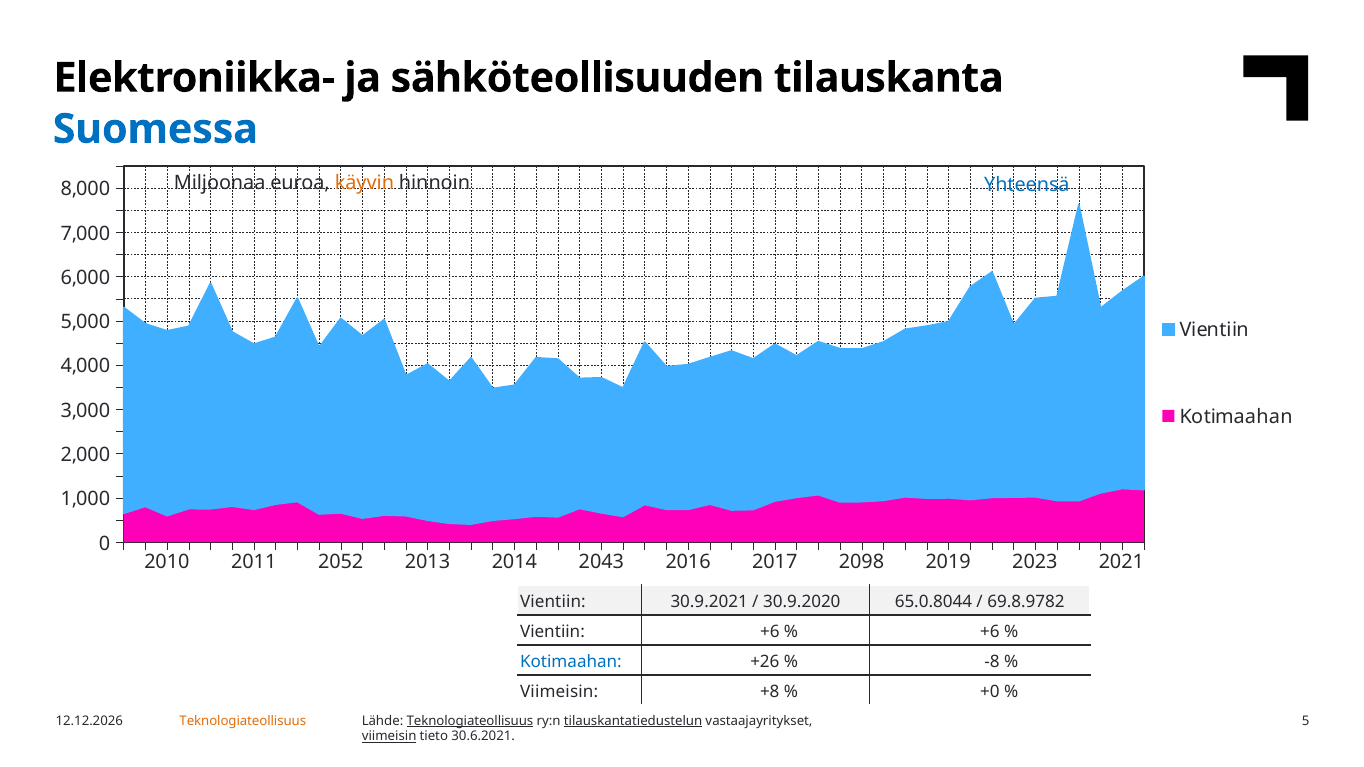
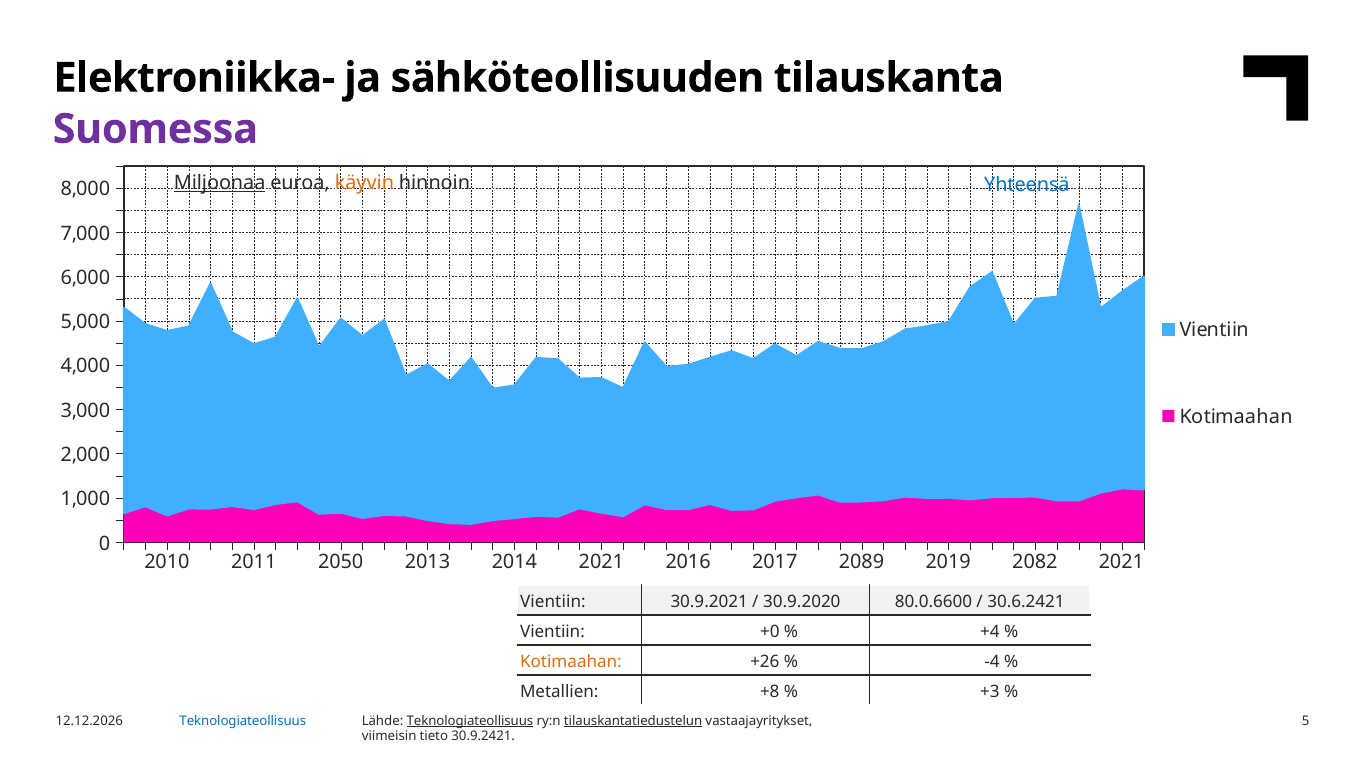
Suomessa colour: blue -> purple
Miljoonaa underline: none -> present
2052: 2052 -> 2050
2014 2043: 2043 -> 2021
2098: 2098 -> 2089
2023: 2023 -> 2082
65.0.8044: 65.0.8044 -> 80.0.6600
69.8.9782: 69.8.9782 -> 30.6.2421
Vientiin +6: +6 -> +0
+6 at (990, 632): +6 -> +4
Kotimaahan at (571, 662) colour: blue -> orange
-8: -8 -> -4
Viimeisin at (559, 692): Viimeisin -> Metallien
+0: +0 -> +3
Teknologiateollisuus at (243, 721) colour: orange -> blue
viimeisin at (389, 737) underline: present -> none
30.6.2021: 30.6.2021 -> 30.9.2421
